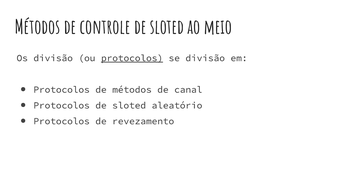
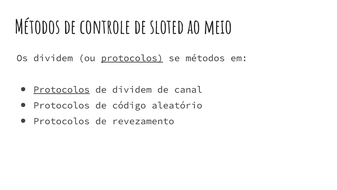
Os divisão: divisão -> dividem
se divisão: divisão -> métodos
Protocolos at (62, 89) underline: none -> present
de métodos: métodos -> dividem
Protocolos de sloted: sloted -> código
